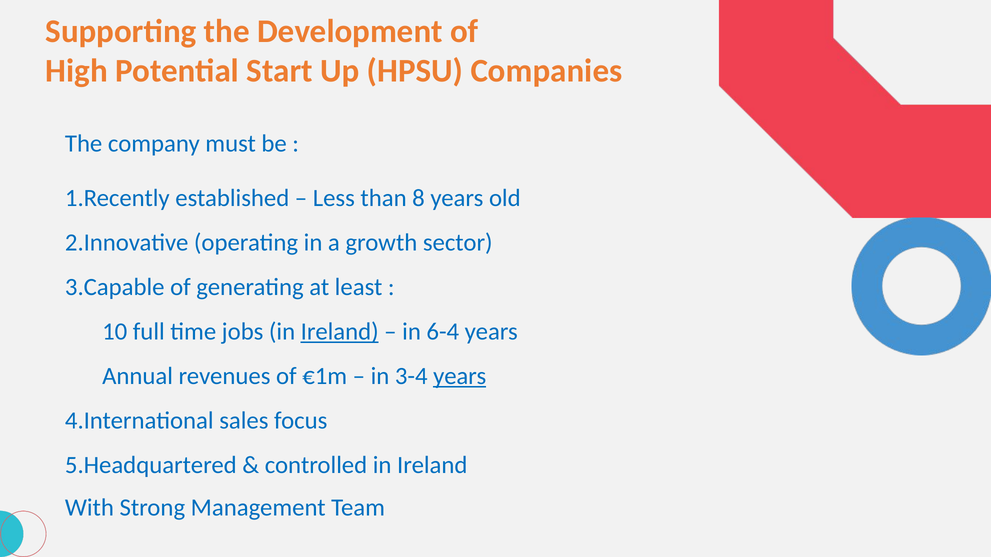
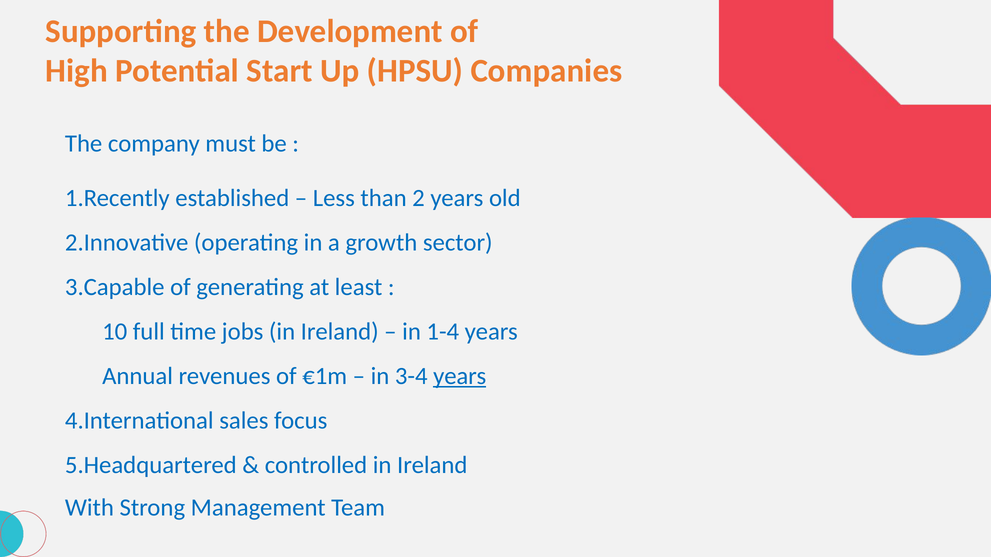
8: 8 -> 2
Ireland at (340, 332) underline: present -> none
6-4: 6-4 -> 1-4
